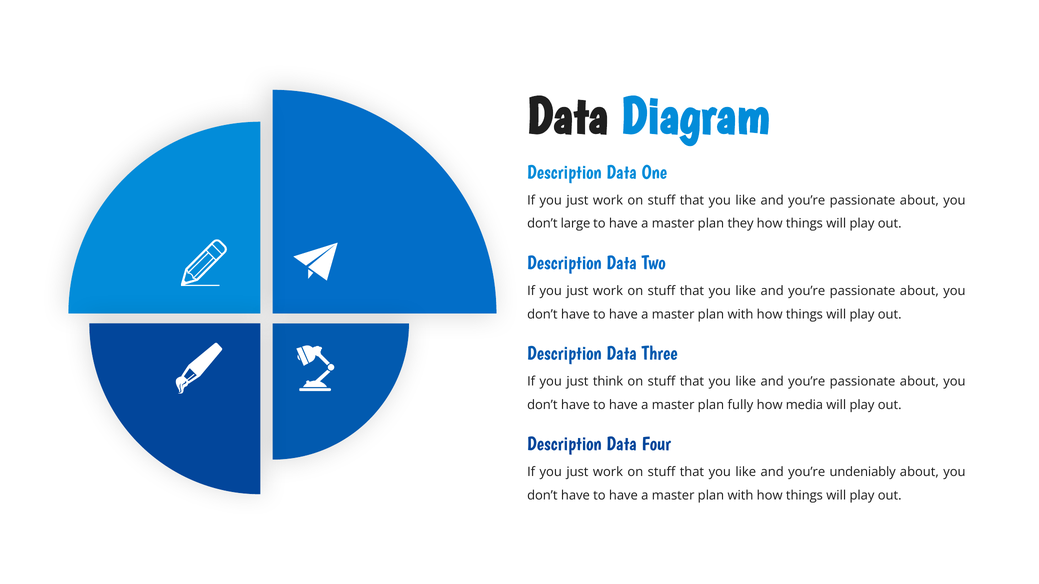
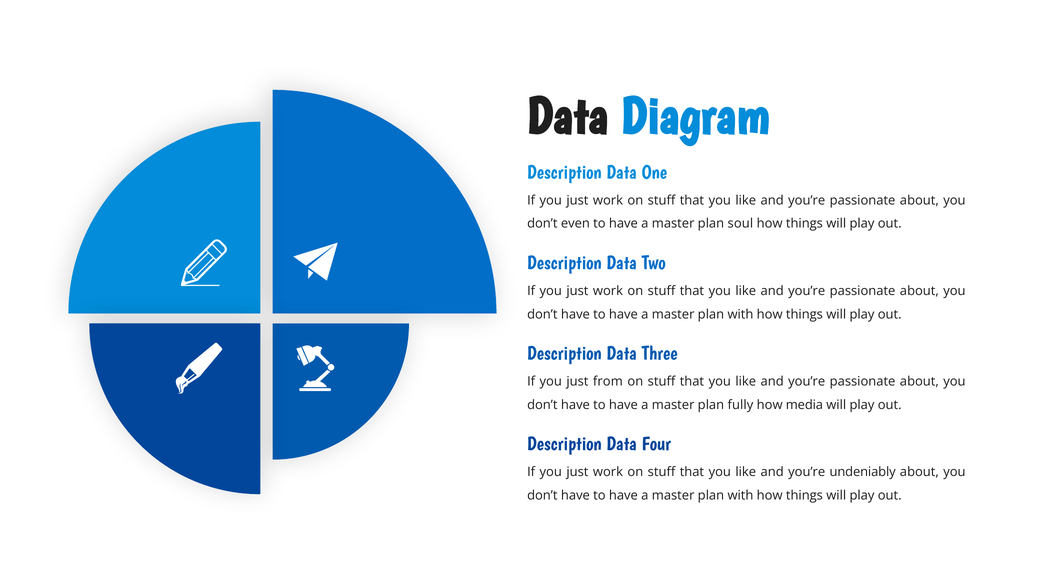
large: large -> even
they: they -> soul
think: think -> from
